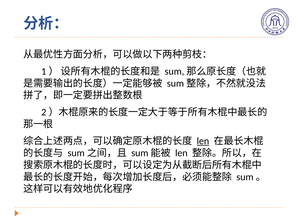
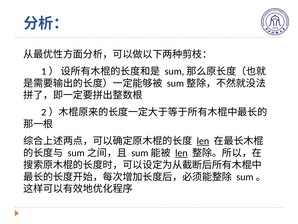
len at (181, 153) underline: none -> present
